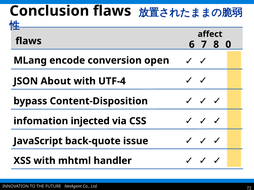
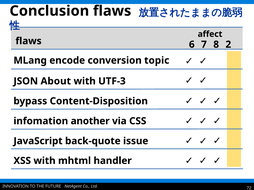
0: 0 -> 2
open: open -> topic
UTF-4: UTF-4 -> UTF-3
injected: injected -> another
